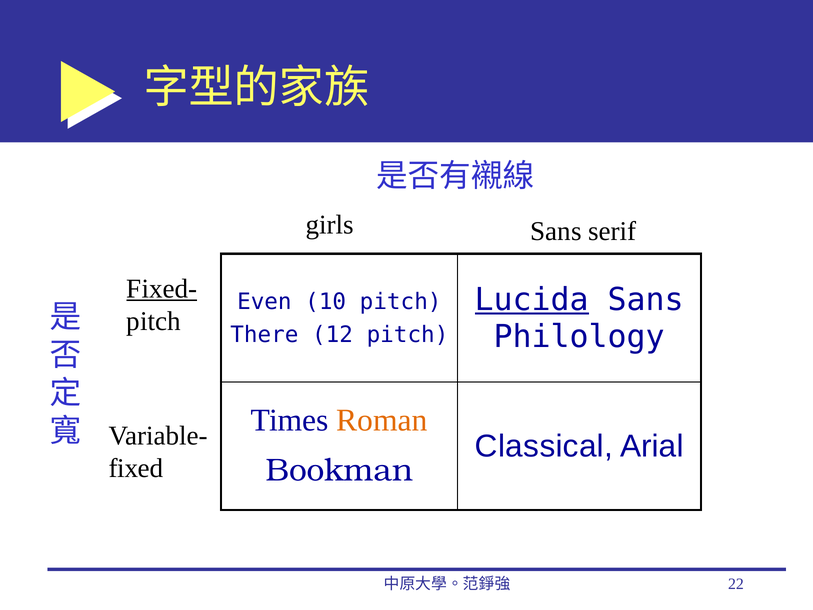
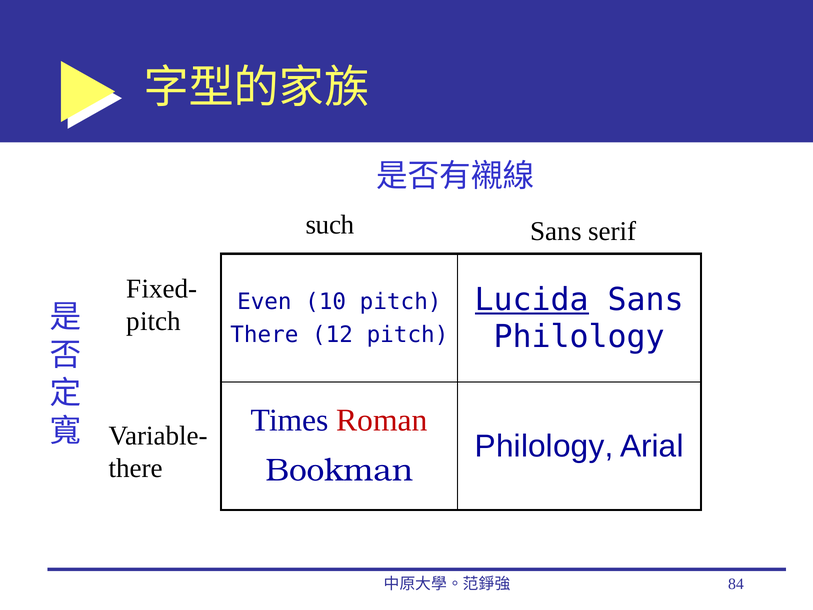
girls: girls -> such
Fixed- underline: present -> none
Roman colour: orange -> red
Classical at (544, 446): Classical -> Philology
fixed at (136, 468): fixed -> there
22: 22 -> 84
